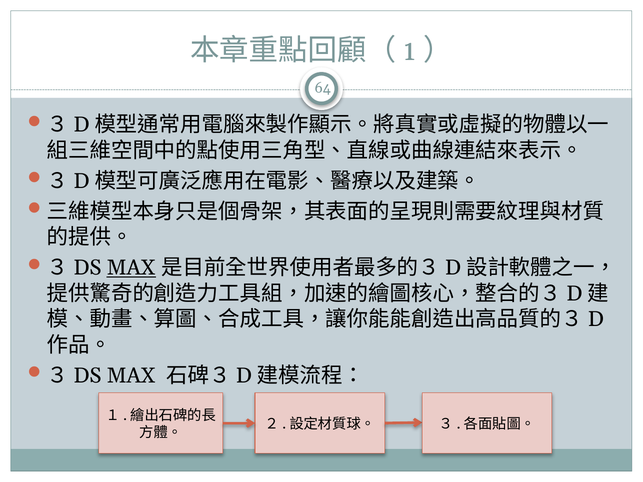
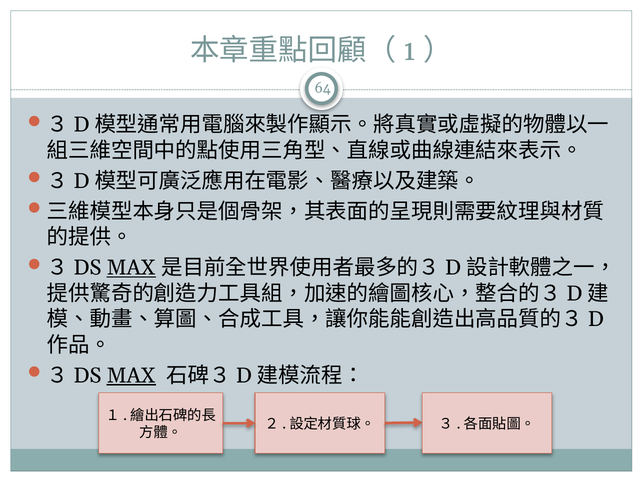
MAX at (131, 376) underline: none -> present
